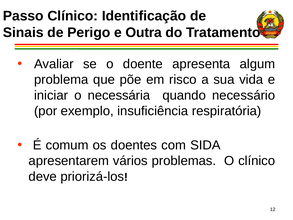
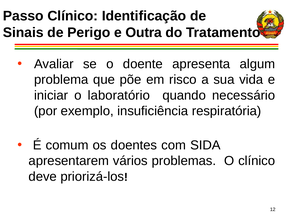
necessária: necessária -> laboratório
